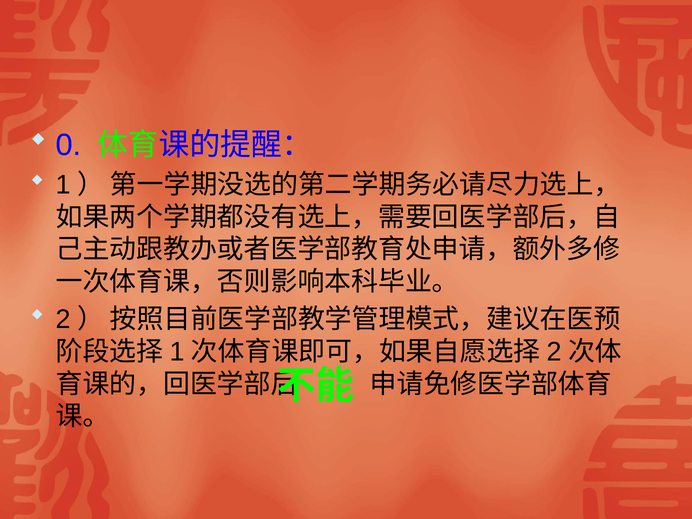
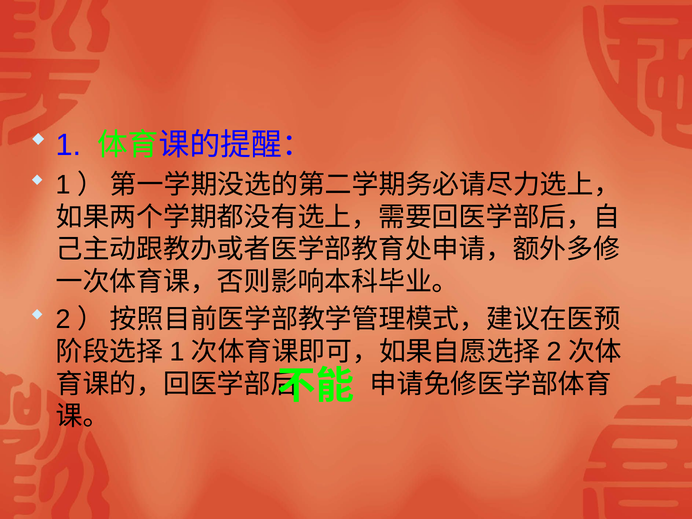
0 at (69, 145): 0 -> 1
